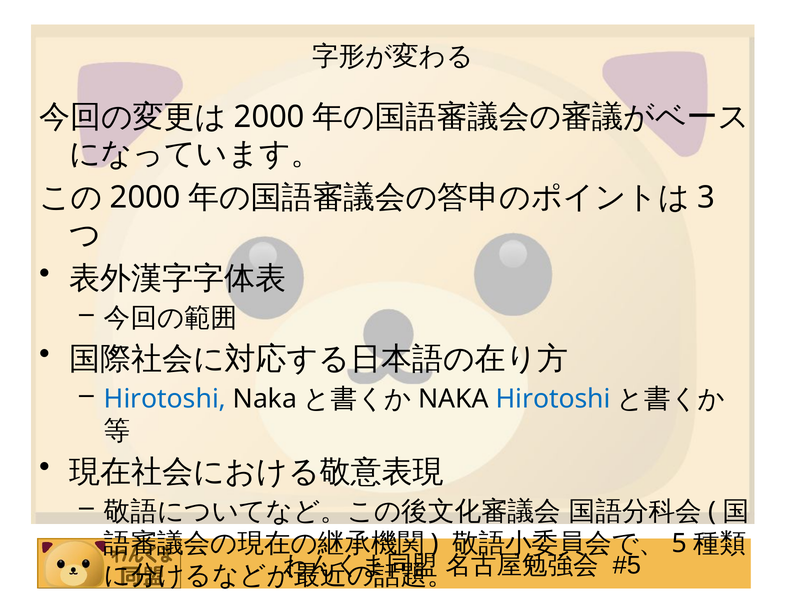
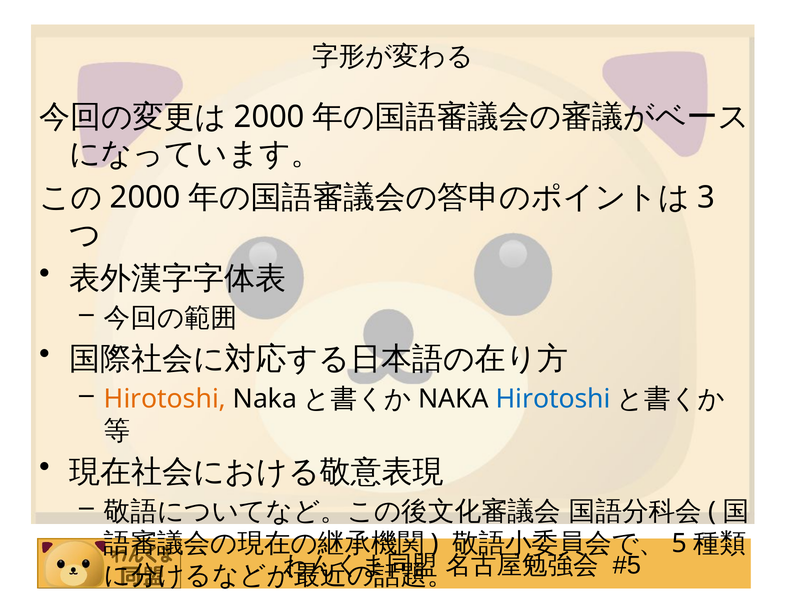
Hirotoshi at (165, 398) colour: blue -> orange
